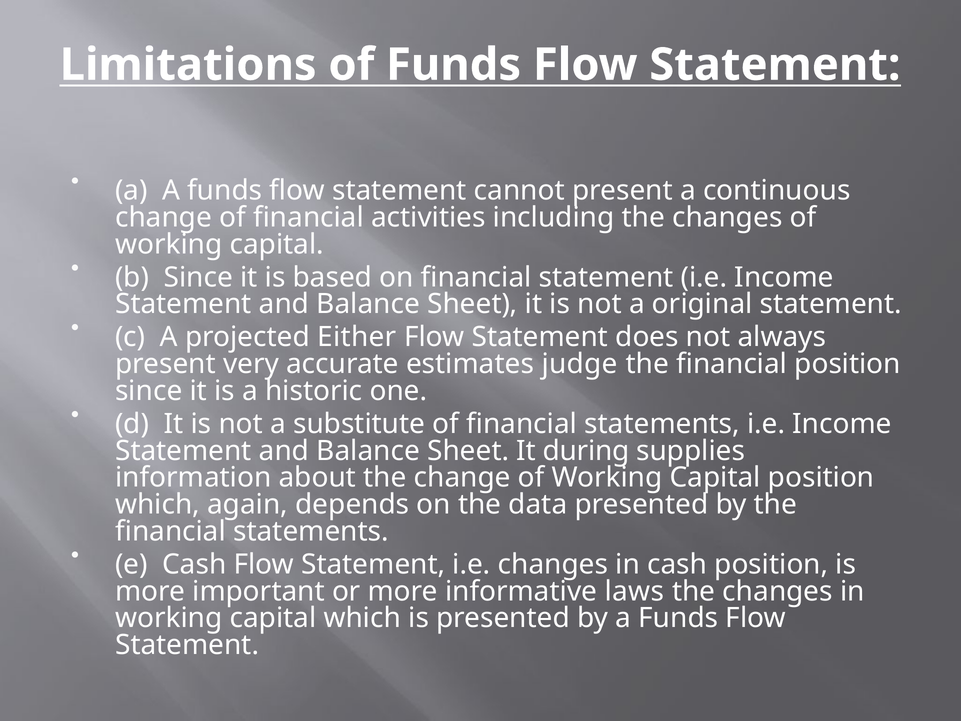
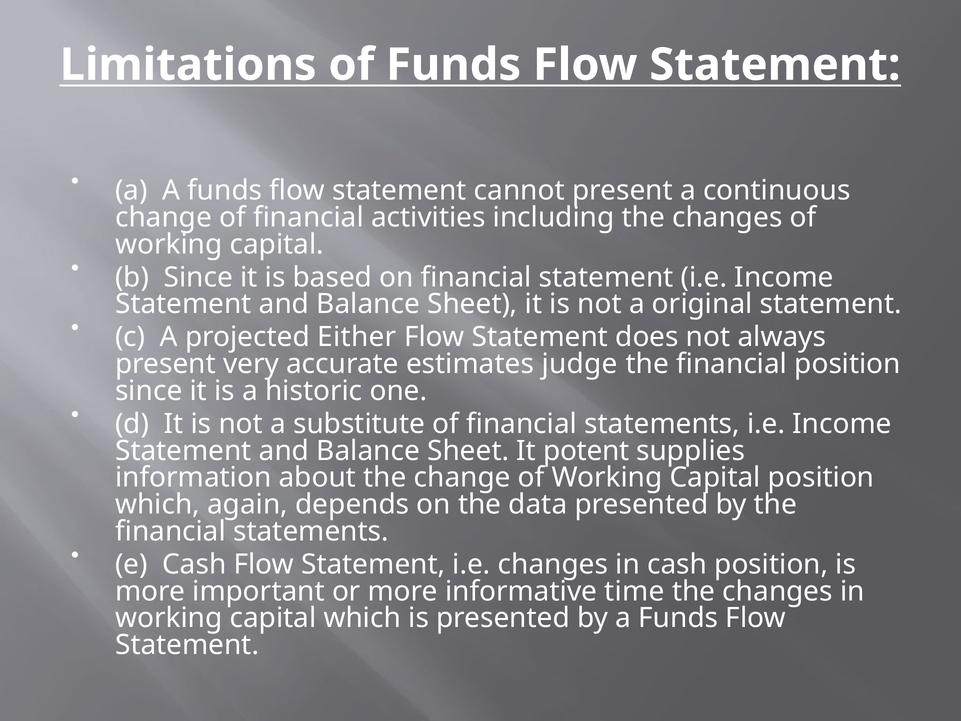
during: during -> potent
laws: laws -> time
